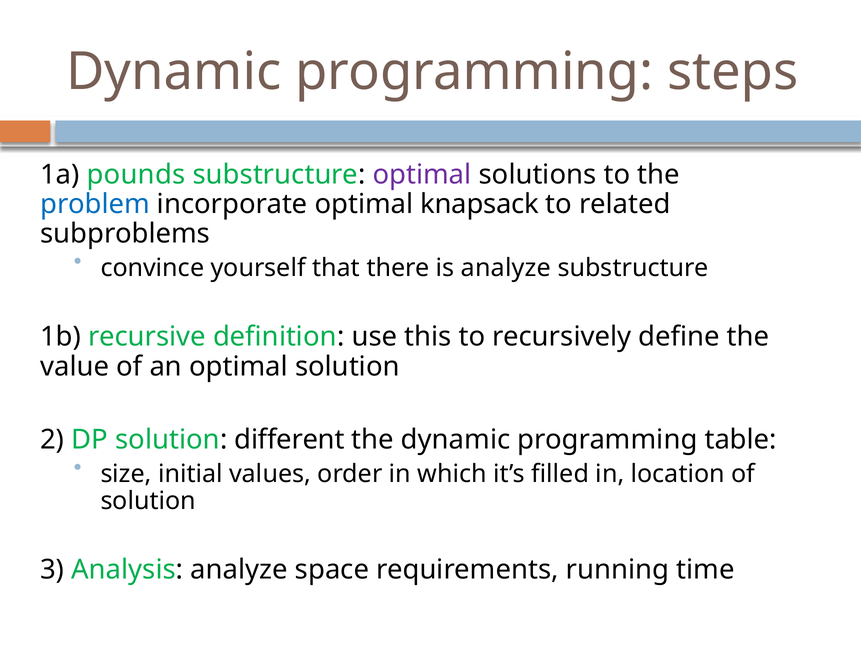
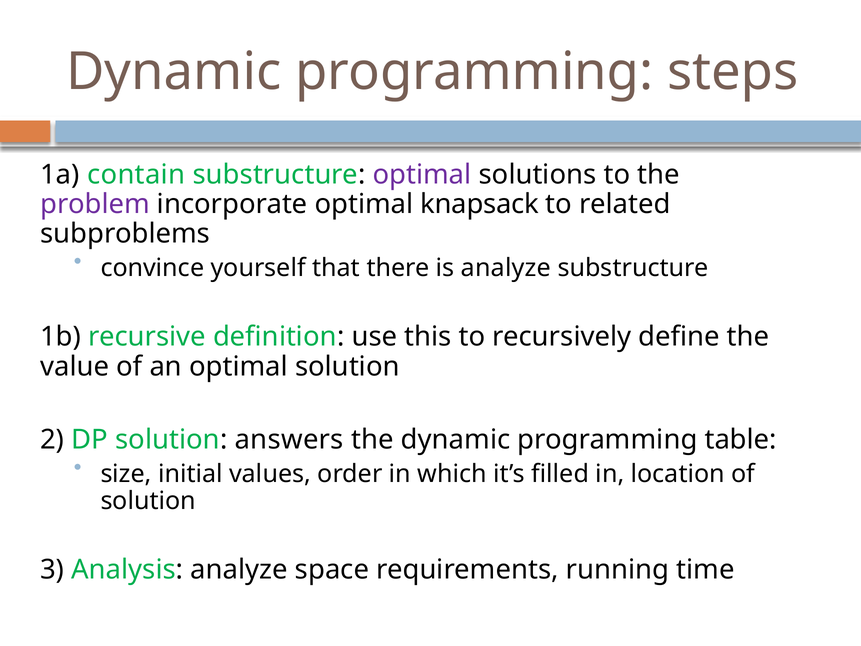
pounds: pounds -> contain
problem colour: blue -> purple
different: different -> answers
